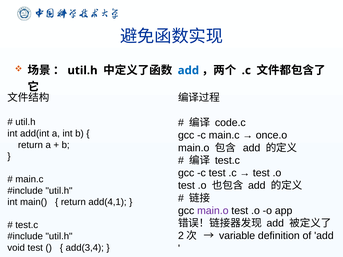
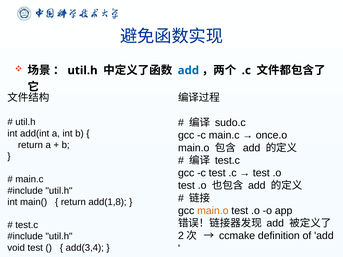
code.c: code.c -> sudo.c
add(4,1: add(4,1 -> add(1,8
main.o at (213, 211) colour: purple -> orange
variable: variable -> ccmake
